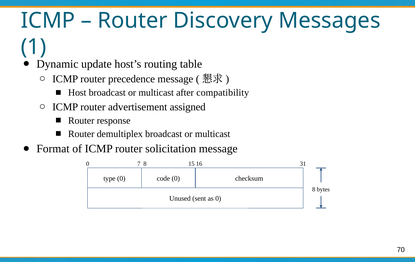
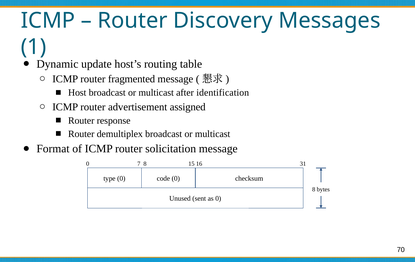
precedence: precedence -> fragmented
compatibility: compatibility -> identification
